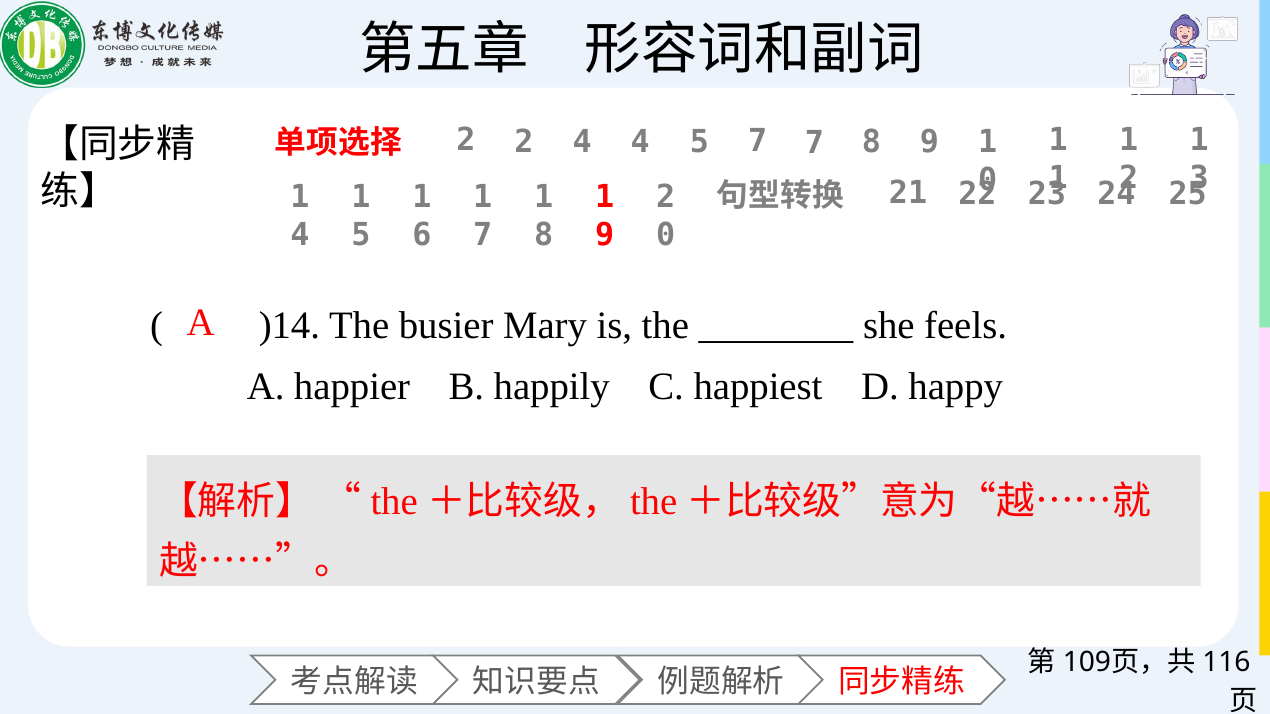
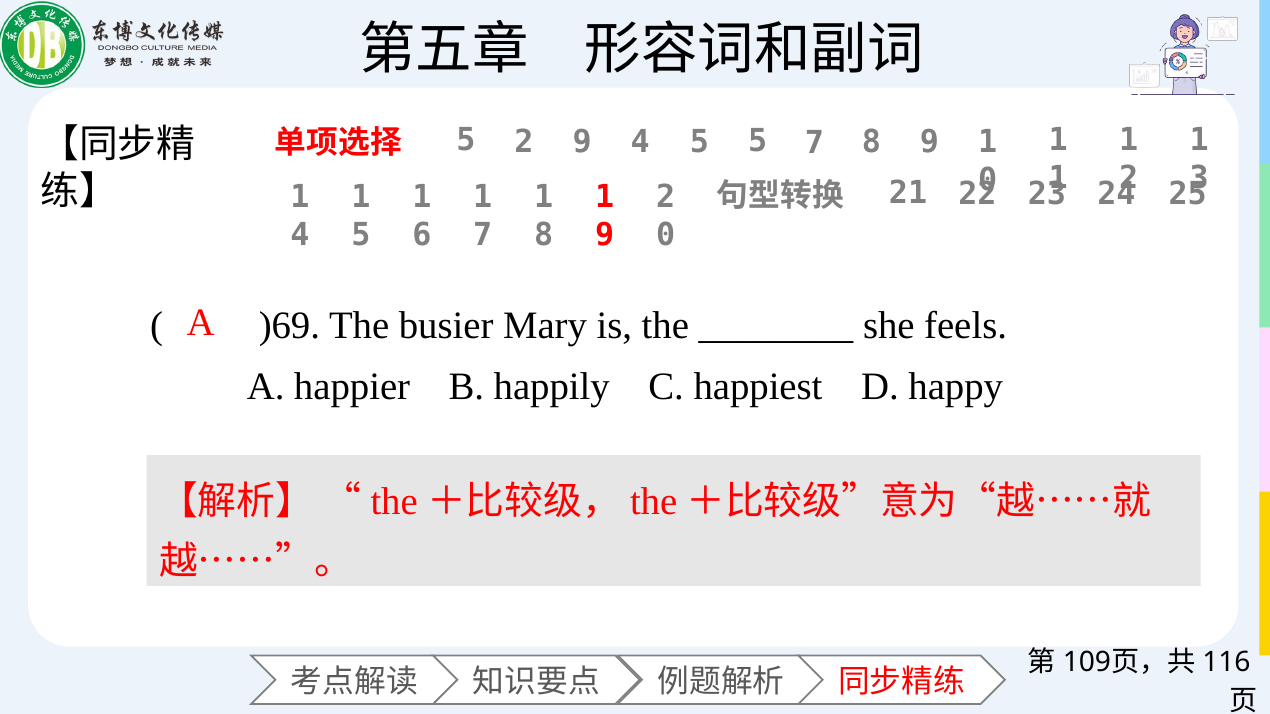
2 at (466, 140): 2 -> 5
2 4: 4 -> 9
5 7: 7 -> 5
)14: )14 -> )69
